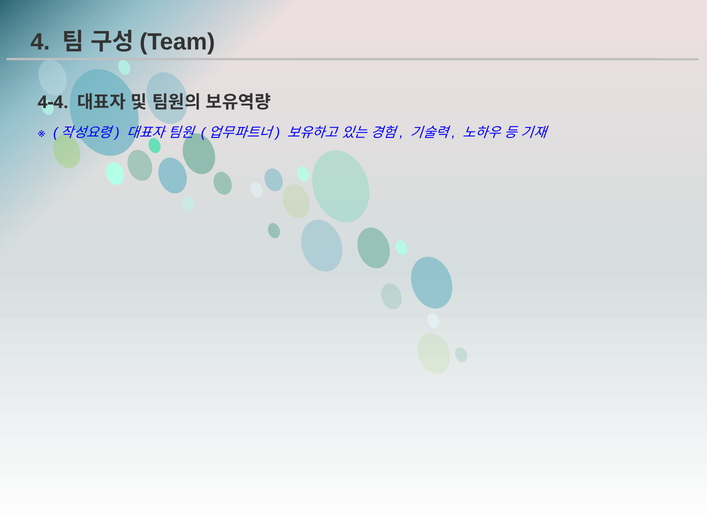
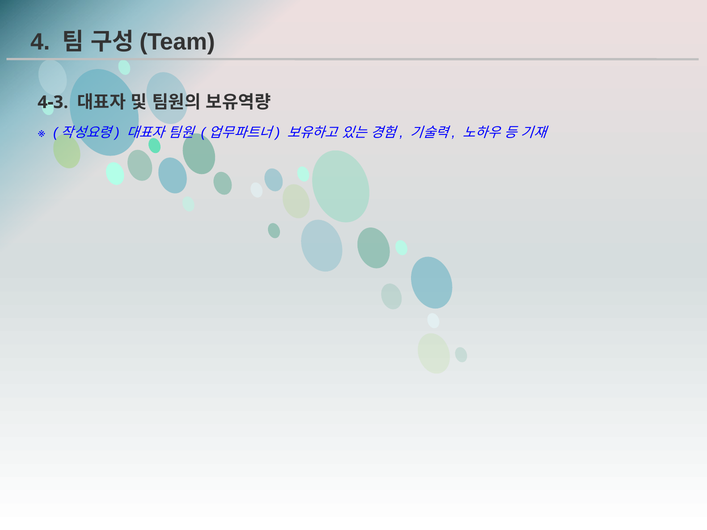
4-4: 4-4 -> 4-3
